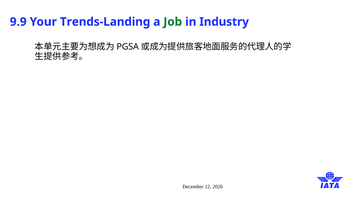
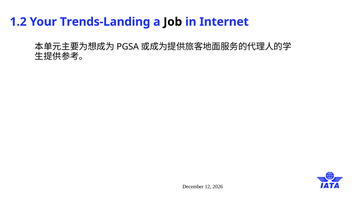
9.9: 9.9 -> 1.2
Job colour: green -> black
Industry: Industry -> Internet
